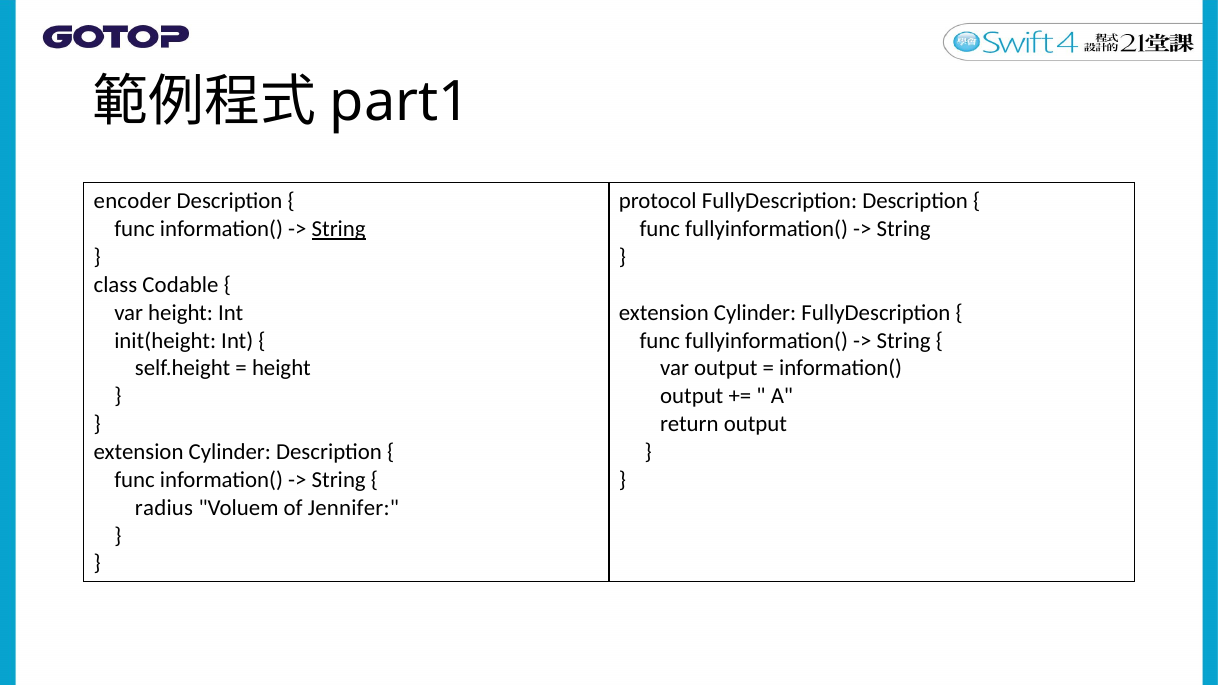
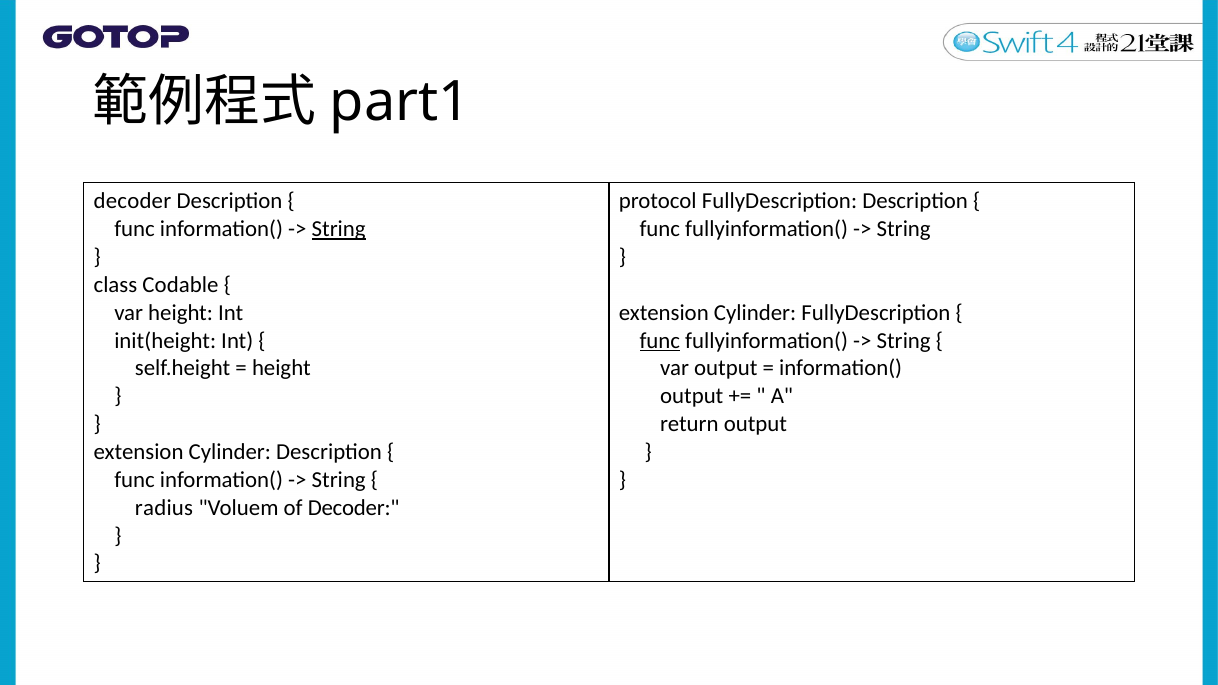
encoder at (132, 201): encoder -> decoder
func at (660, 341) underline: none -> present
of Jennifer: Jennifer -> Decoder
